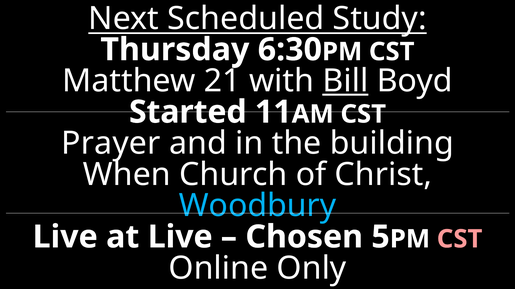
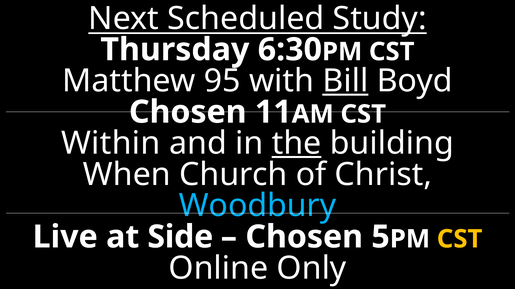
21: 21 -> 95
Started at (188, 112): Started -> Chosen
Prayer: Prayer -> Within
the underline: none -> present
at Live: Live -> Side
CST at (460, 240) colour: pink -> yellow
